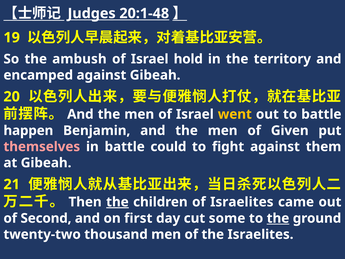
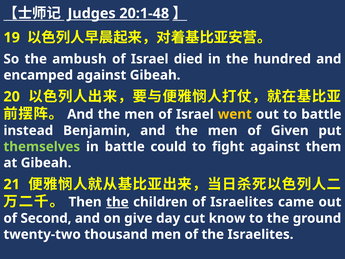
hold: hold -> died
territory: territory -> hundred
happen: happen -> instead
themselves colour: pink -> light green
first: first -> give
some: some -> know
the at (278, 218) underline: present -> none
